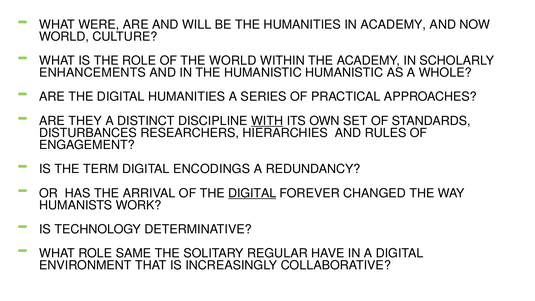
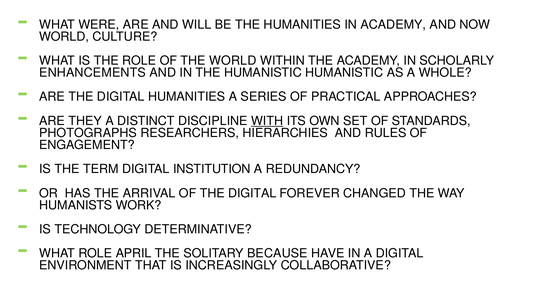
DISTURBANCES: DISTURBANCES -> PHOTOGRAPHS
ENCODINGS: ENCODINGS -> INSTITUTION
DIGITAL at (252, 193) underline: present -> none
SAME: SAME -> APRIL
REGULAR: REGULAR -> BECAUSE
